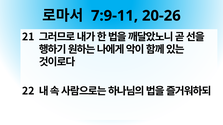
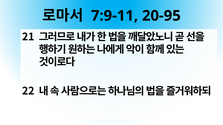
20-26: 20-26 -> 20-95
